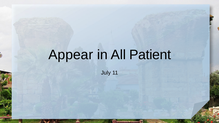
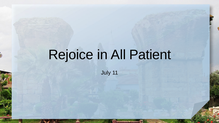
Appear: Appear -> Rejoice
